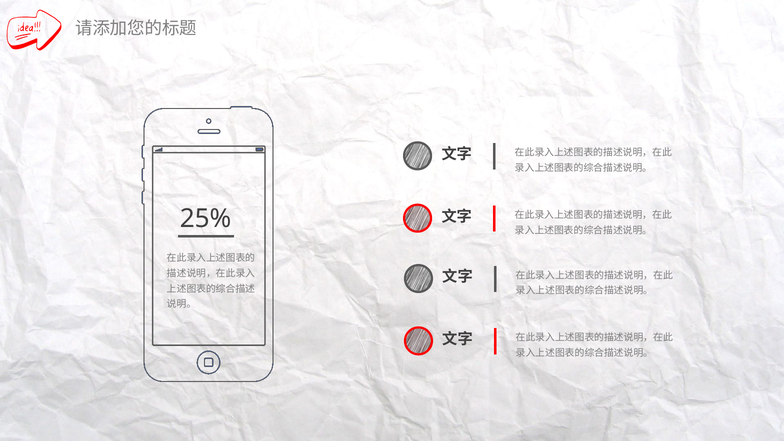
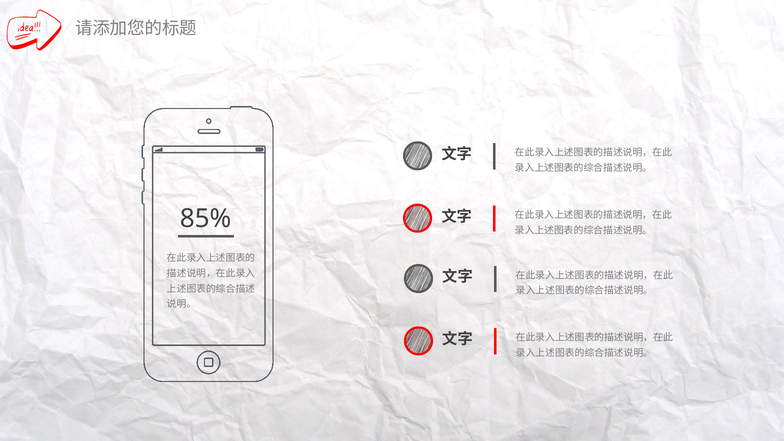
25%: 25% -> 85%
